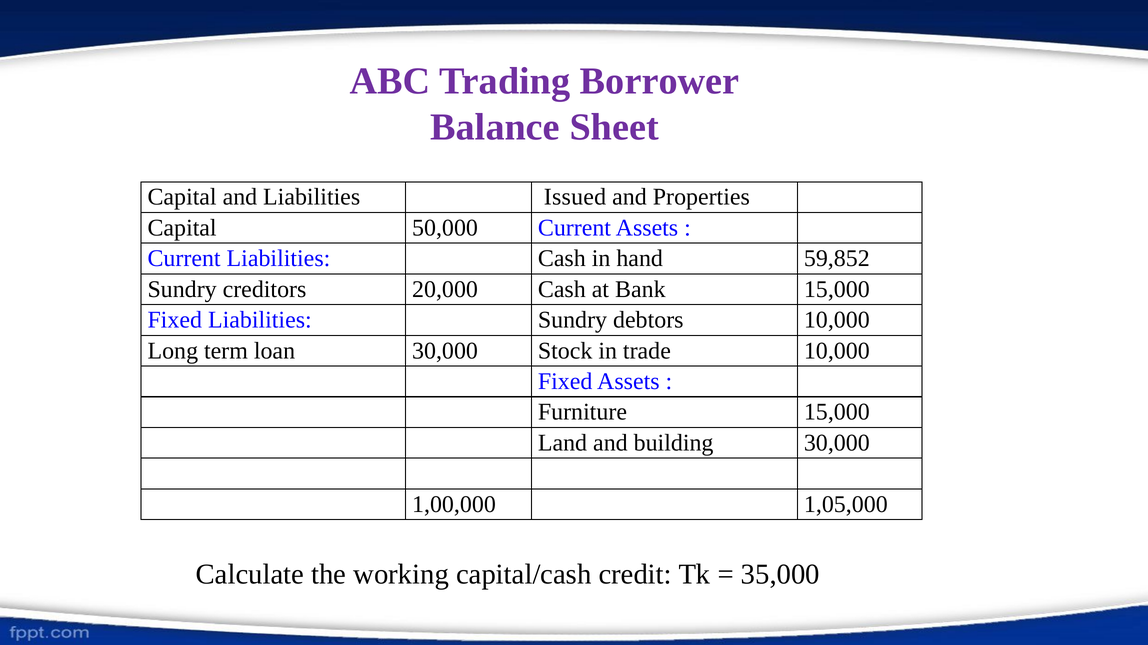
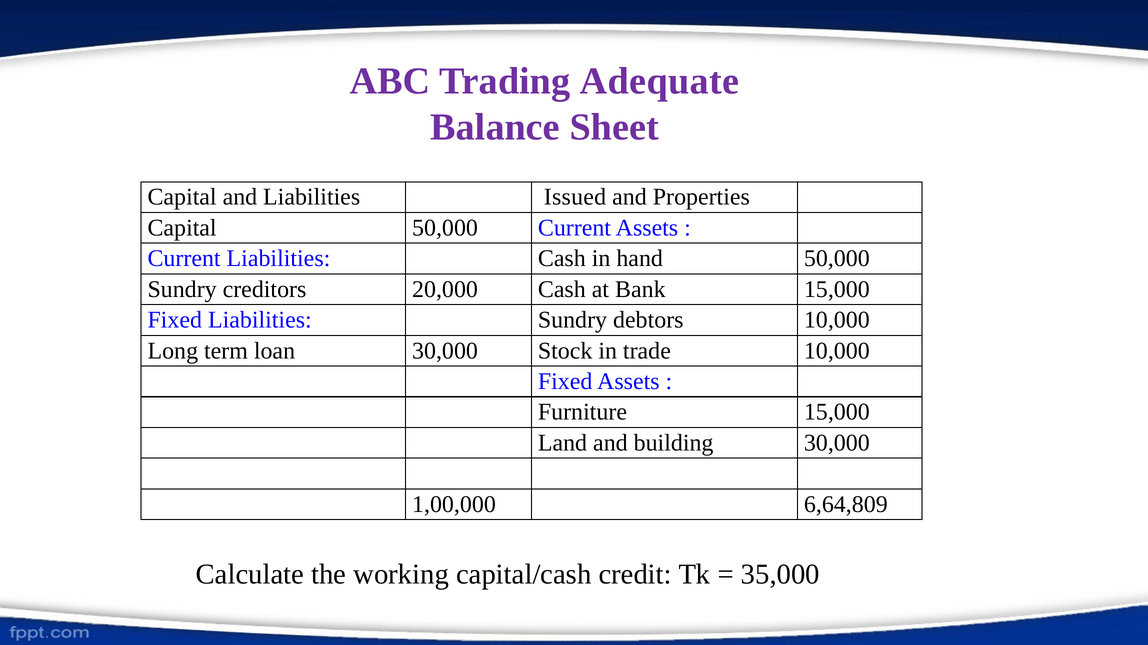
Borrower: Borrower -> Adequate
hand 59,852: 59,852 -> 50,000
1,05,000: 1,05,000 -> 6,64,809
